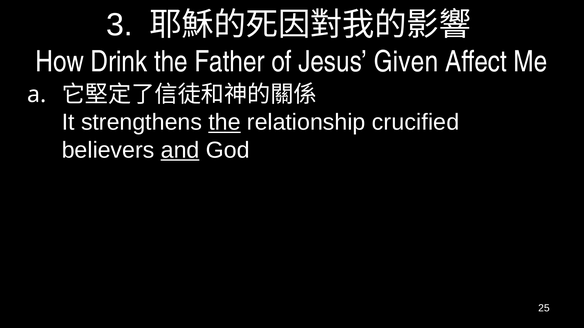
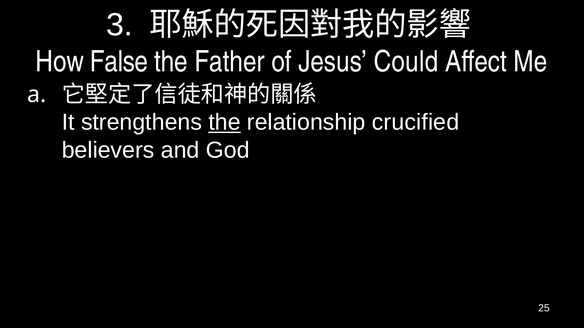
Drink: Drink -> False
Given: Given -> Could
and underline: present -> none
